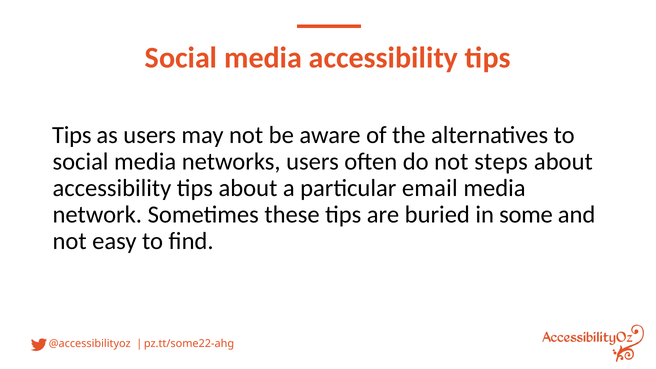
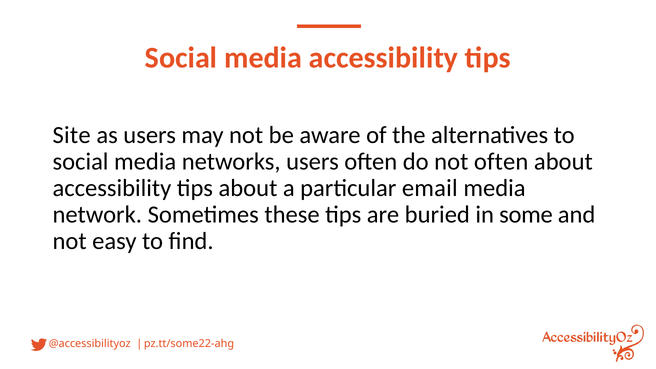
Tips at (72, 135): Tips -> Site
not steps: steps -> often
